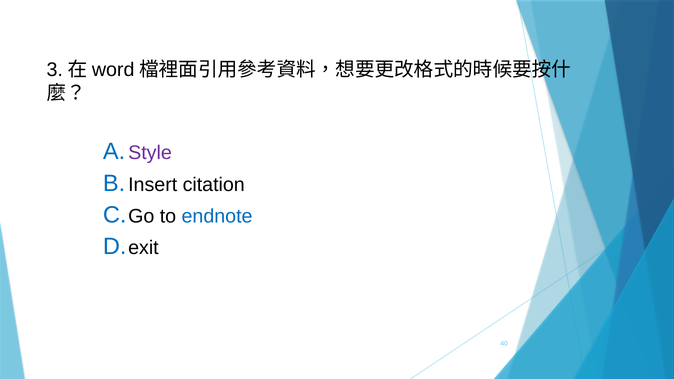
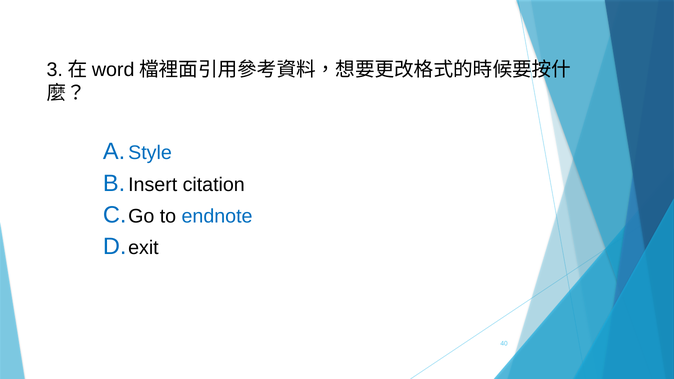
Style colour: purple -> blue
